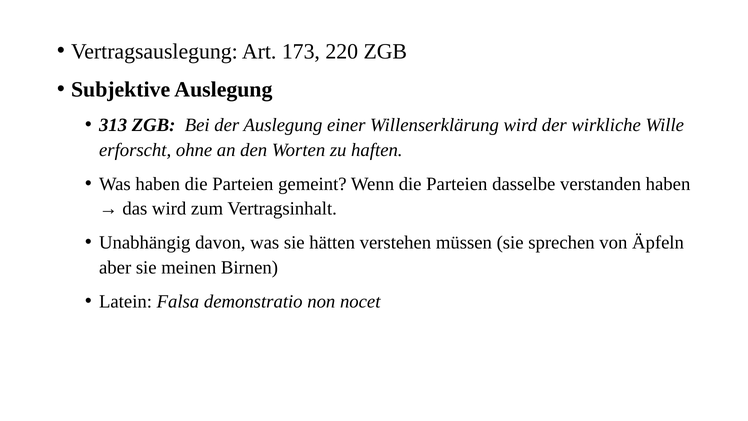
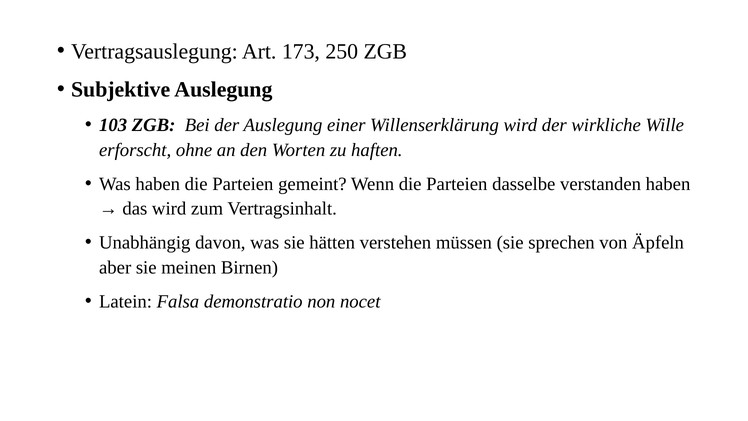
220: 220 -> 250
313: 313 -> 103
